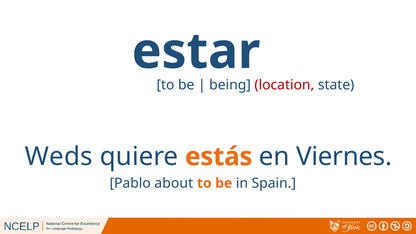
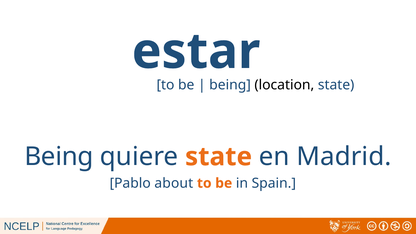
location colour: red -> black
Weds at (59, 157): Weds -> Being
quiere estás: estás -> state
Viernes: Viernes -> Madrid
